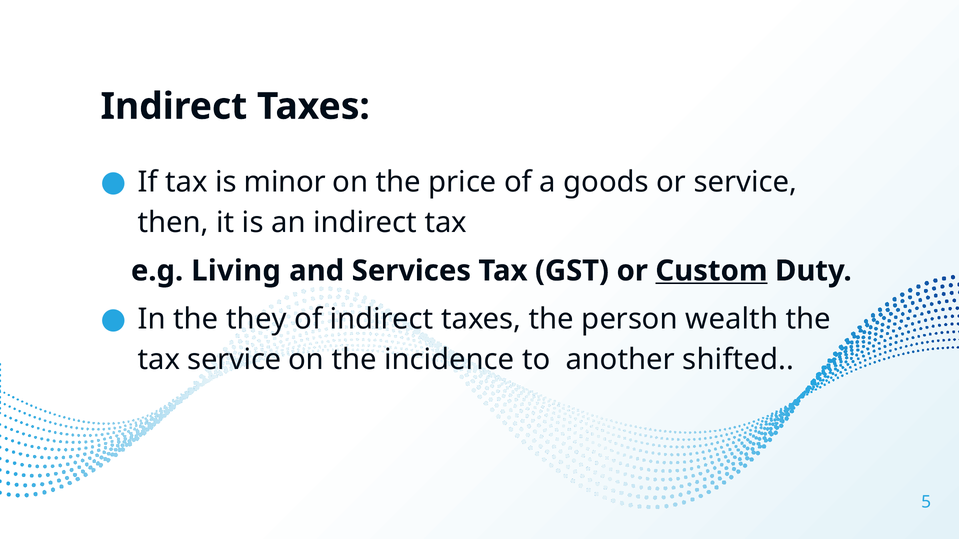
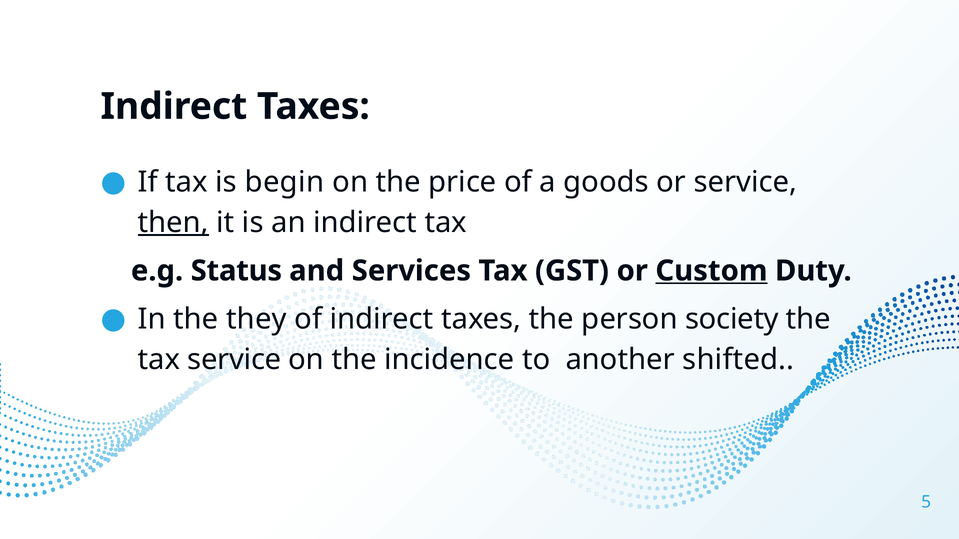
minor: minor -> begin
then underline: none -> present
Living: Living -> Status
wealth: wealth -> society
